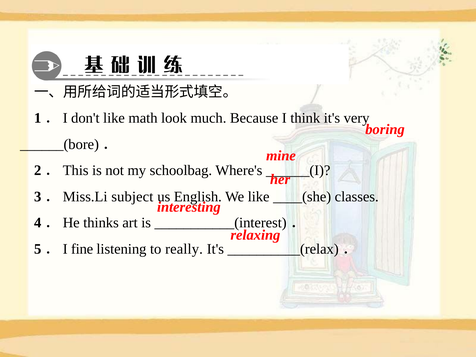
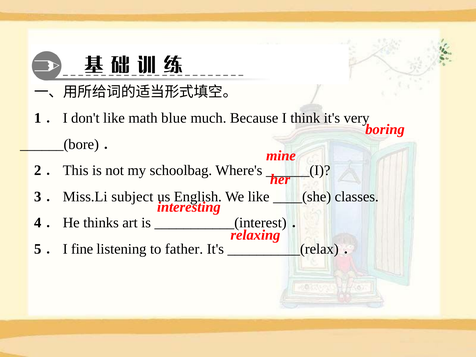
look: look -> blue
really: really -> father
